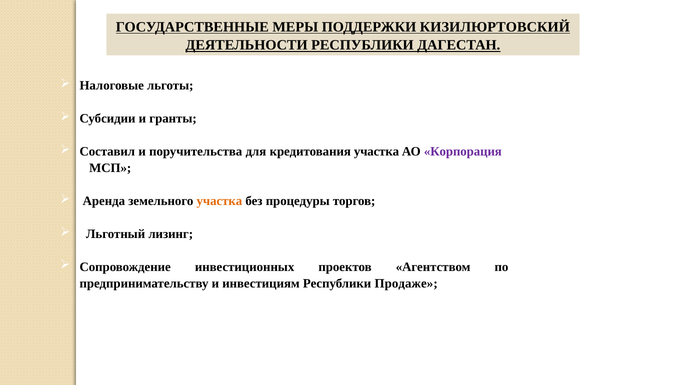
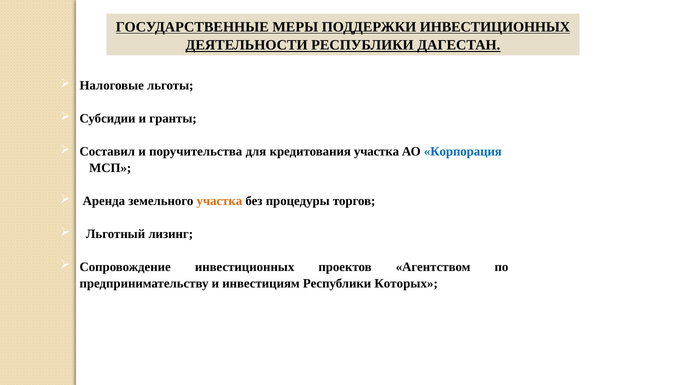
ПОДДЕРЖКИ КИЗИЛЮРТОВСКИЙ: КИЗИЛЮРТОВСКИЙ -> ИНВЕСТИЦИОННЫХ
Корпорация colour: purple -> blue
Продаже: Продаже -> Которых
